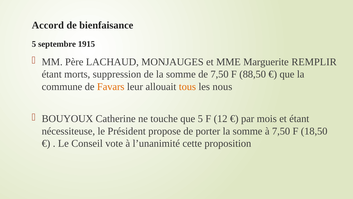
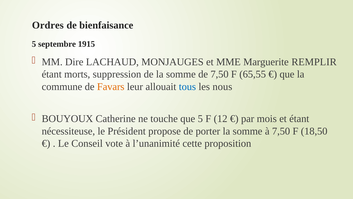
Accord: Accord -> Ordres
Père: Père -> Dire
88,50: 88,50 -> 65,55
tous colour: orange -> blue
